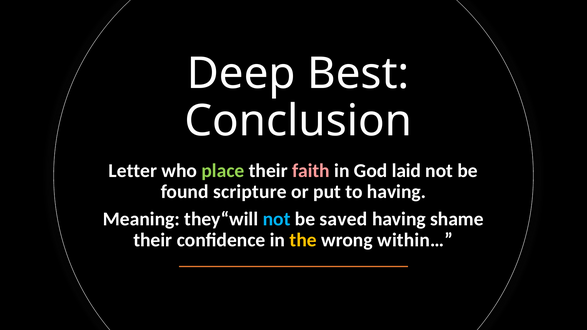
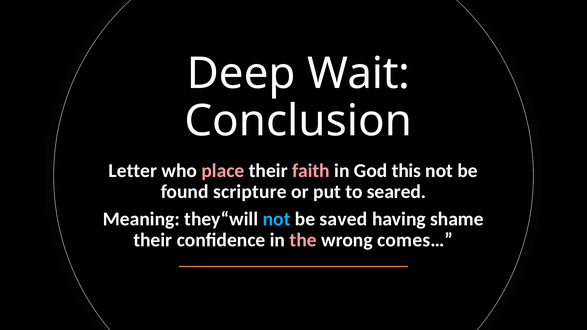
Best: Best -> Wait
place colour: light green -> pink
laid: laid -> this
to having: having -> seared
the colour: yellow -> pink
within…: within… -> comes…
